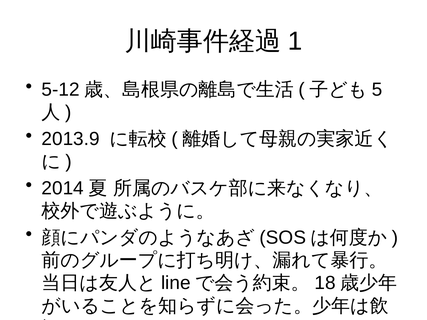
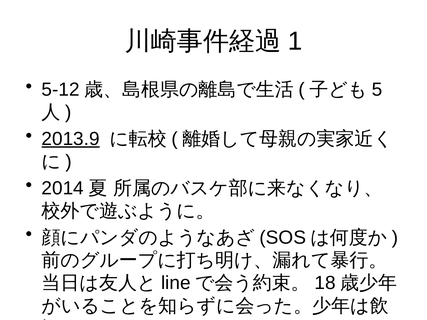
2013.9 underline: none -> present
